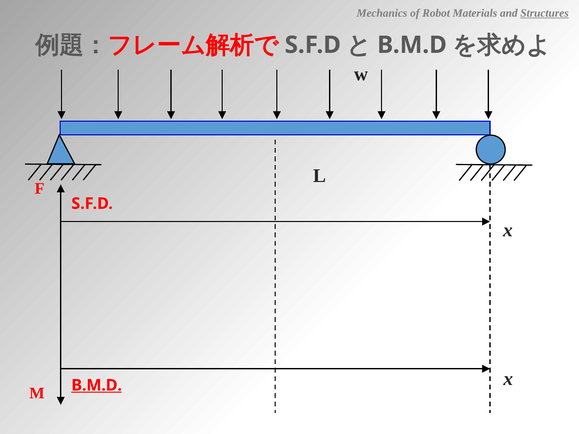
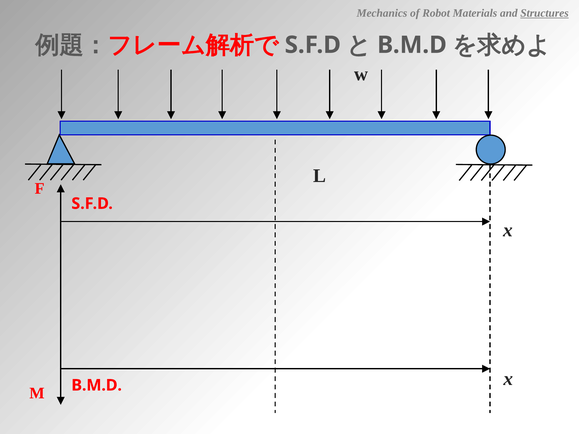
B.M.D at (97, 385) underline: present -> none
